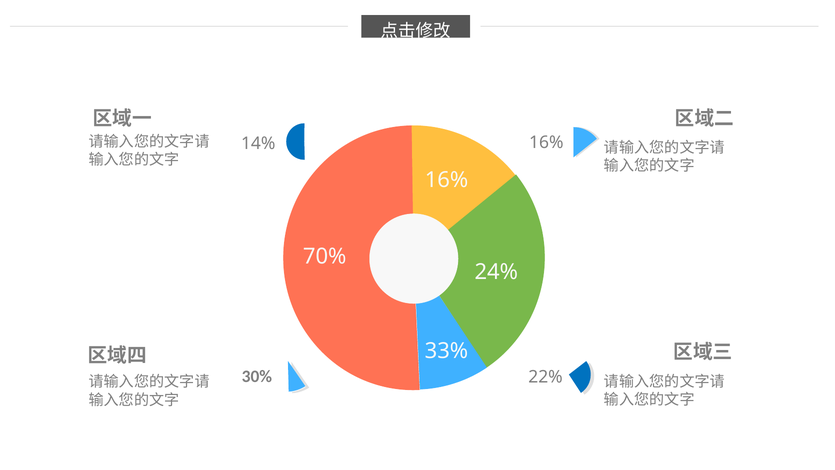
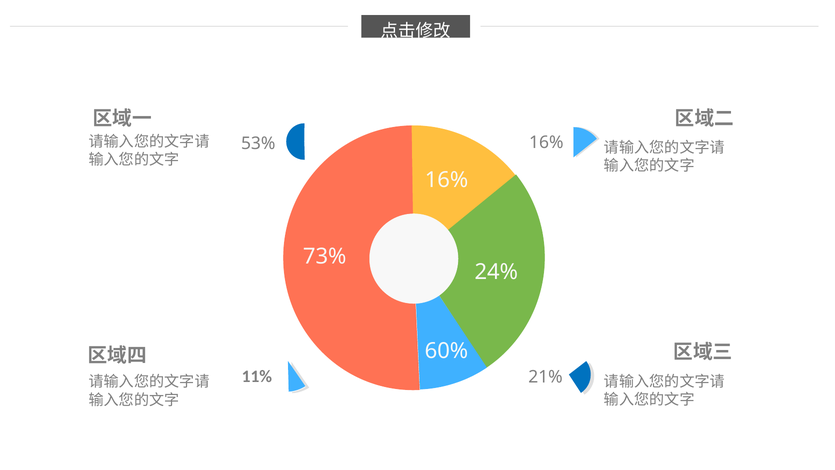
14%: 14% -> 53%
70%: 70% -> 73%
33%: 33% -> 60%
30%: 30% -> 11%
22%: 22% -> 21%
